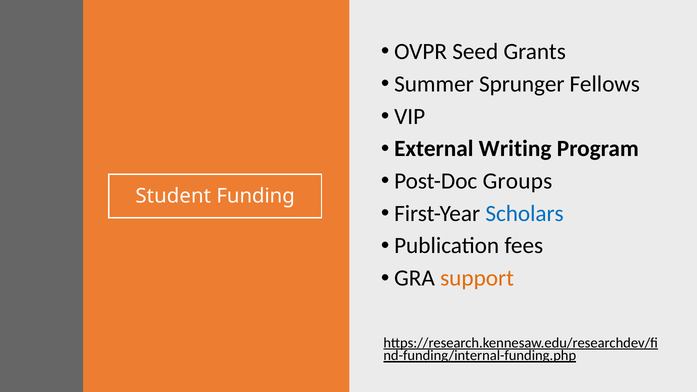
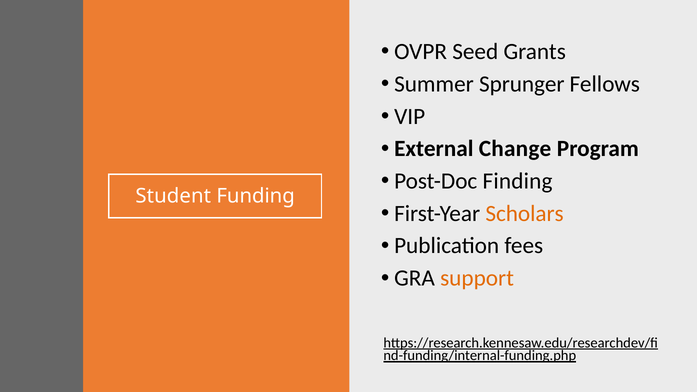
Writing: Writing -> Change
Groups: Groups -> Finding
Scholars colour: blue -> orange
